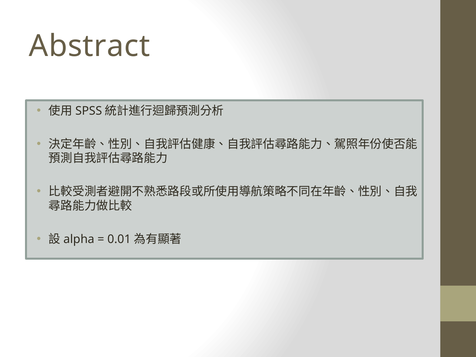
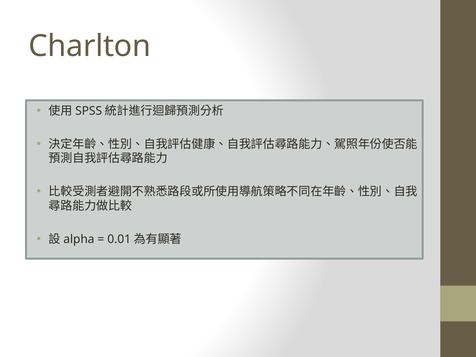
Abstract: Abstract -> Charlton
